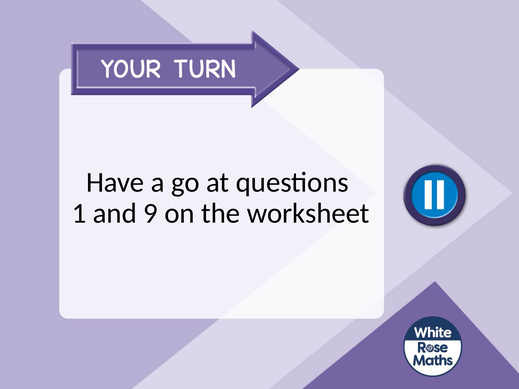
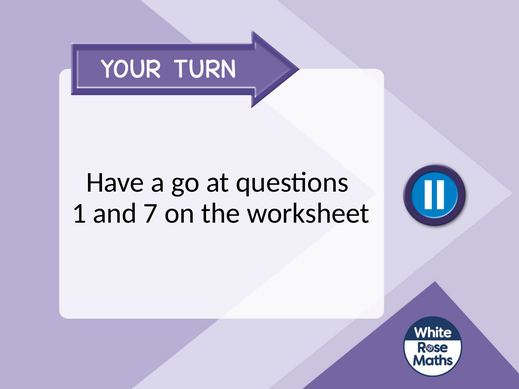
9: 9 -> 7
